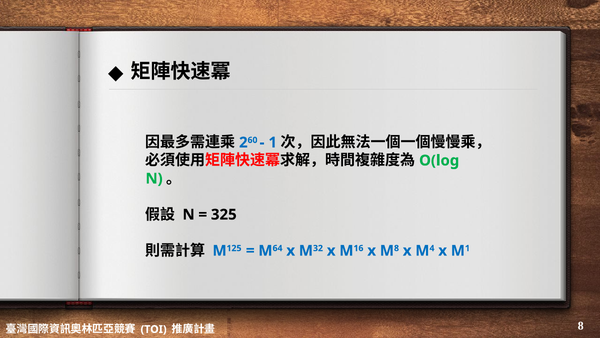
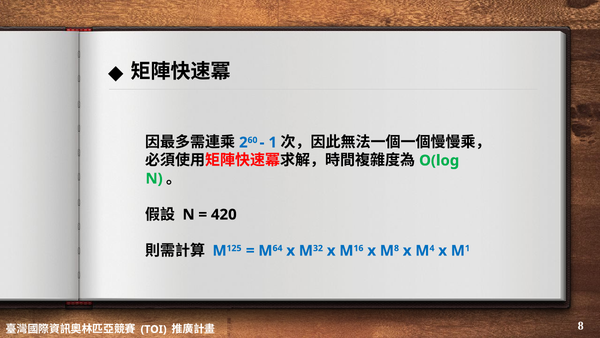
325: 325 -> 420
